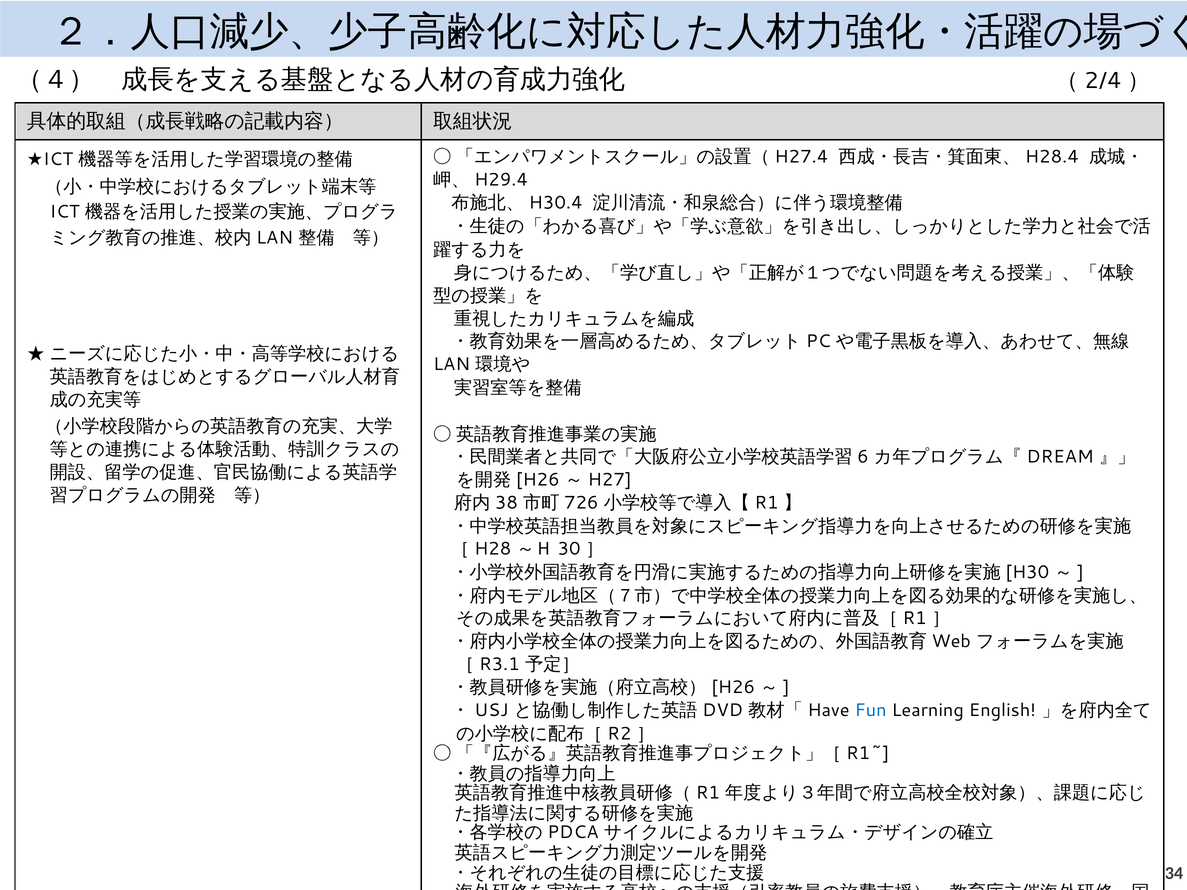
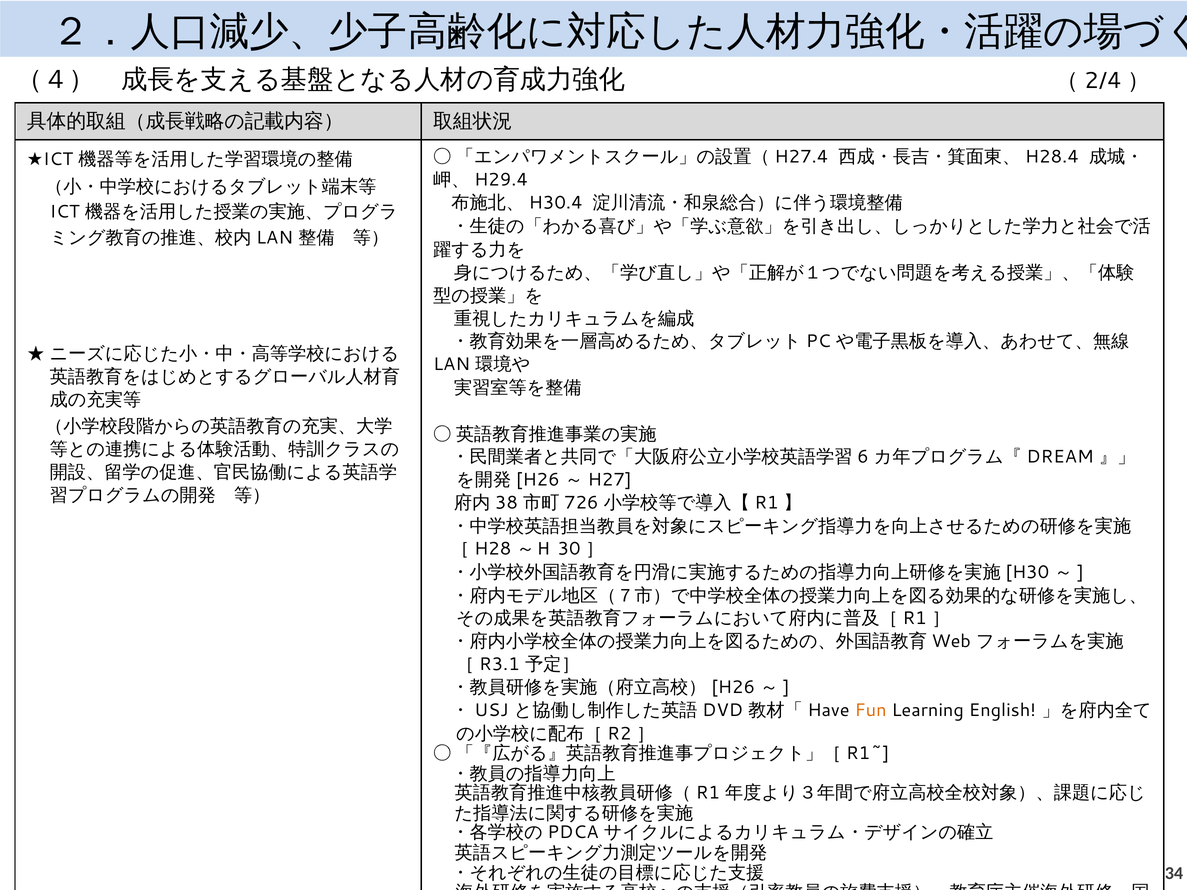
Fun colour: blue -> orange
